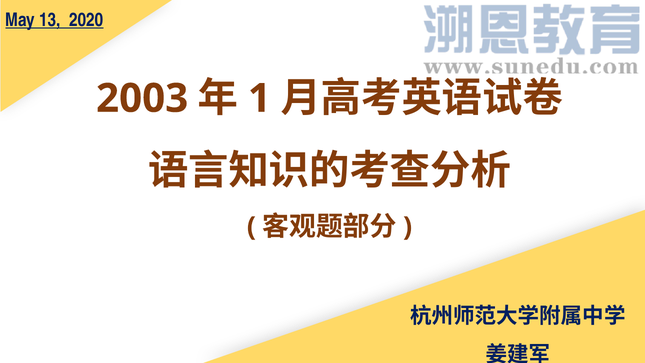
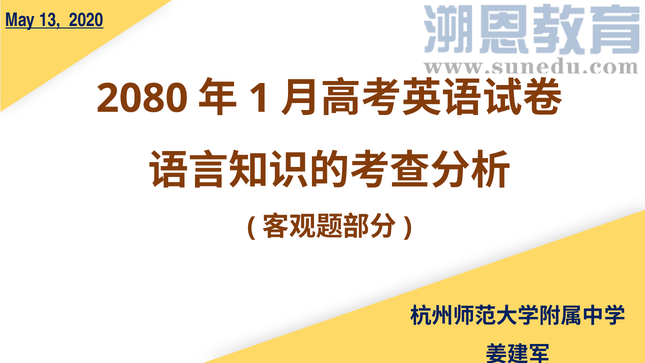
2003: 2003 -> 2080
